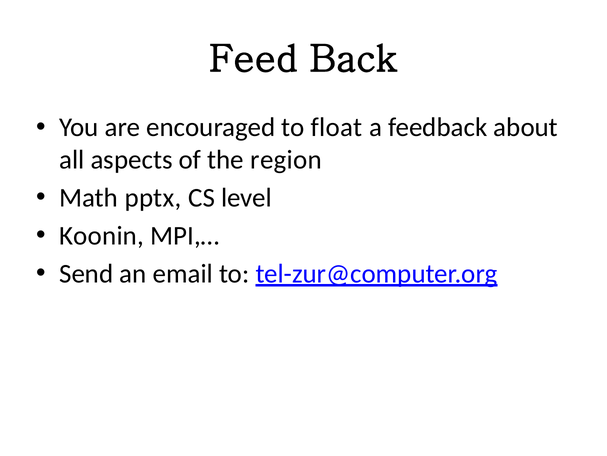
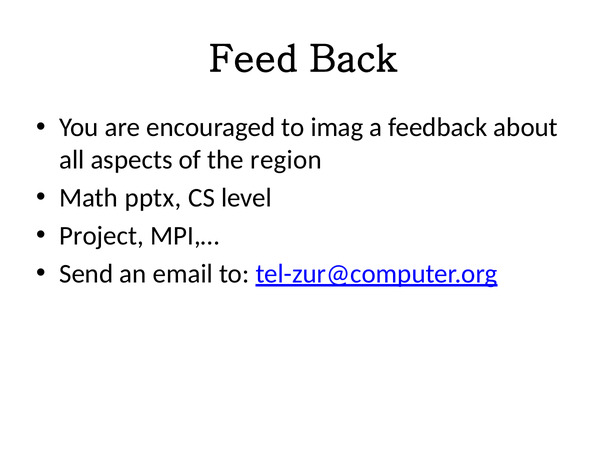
float: float -> imag
Koonin: Koonin -> Project
